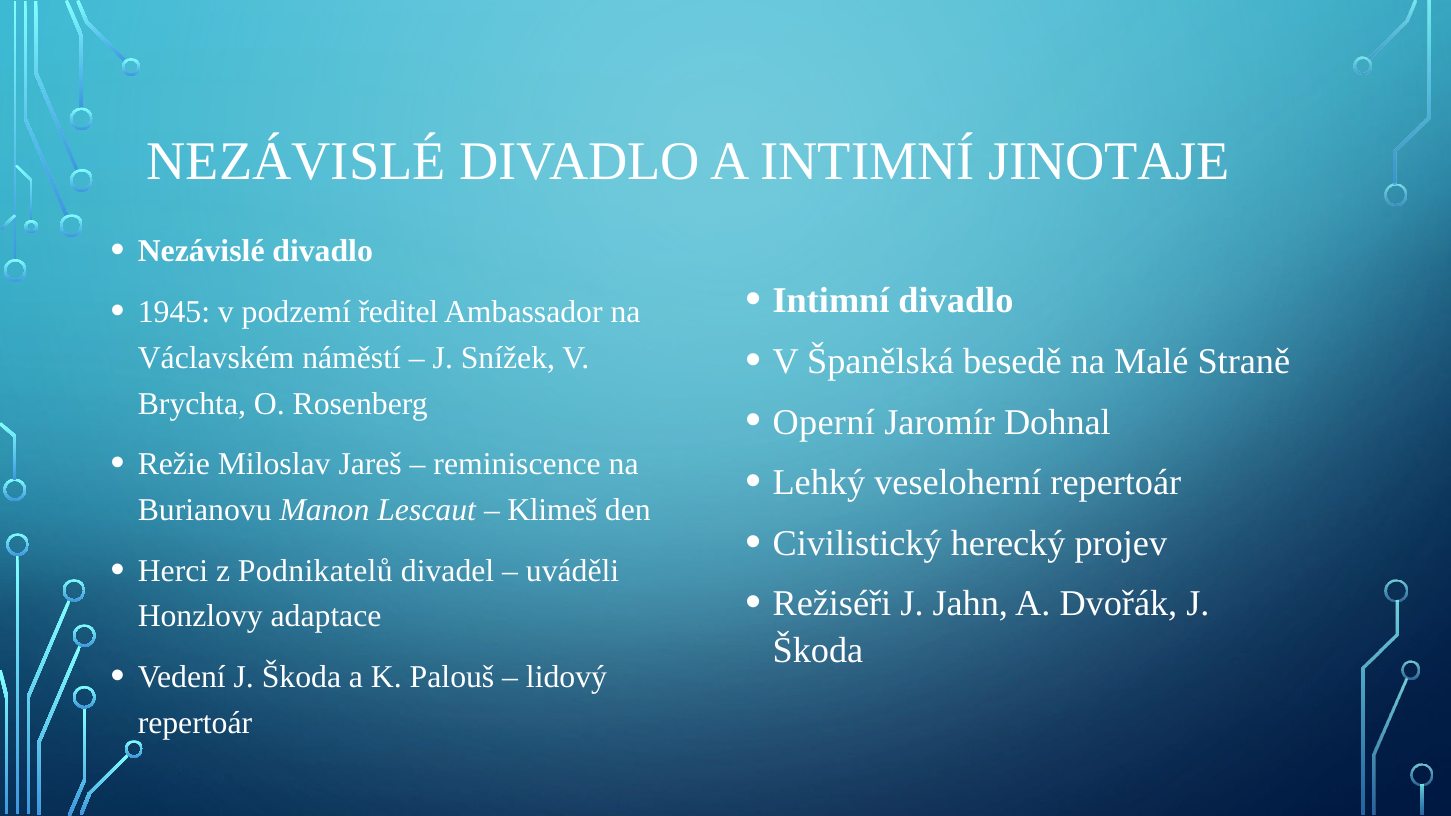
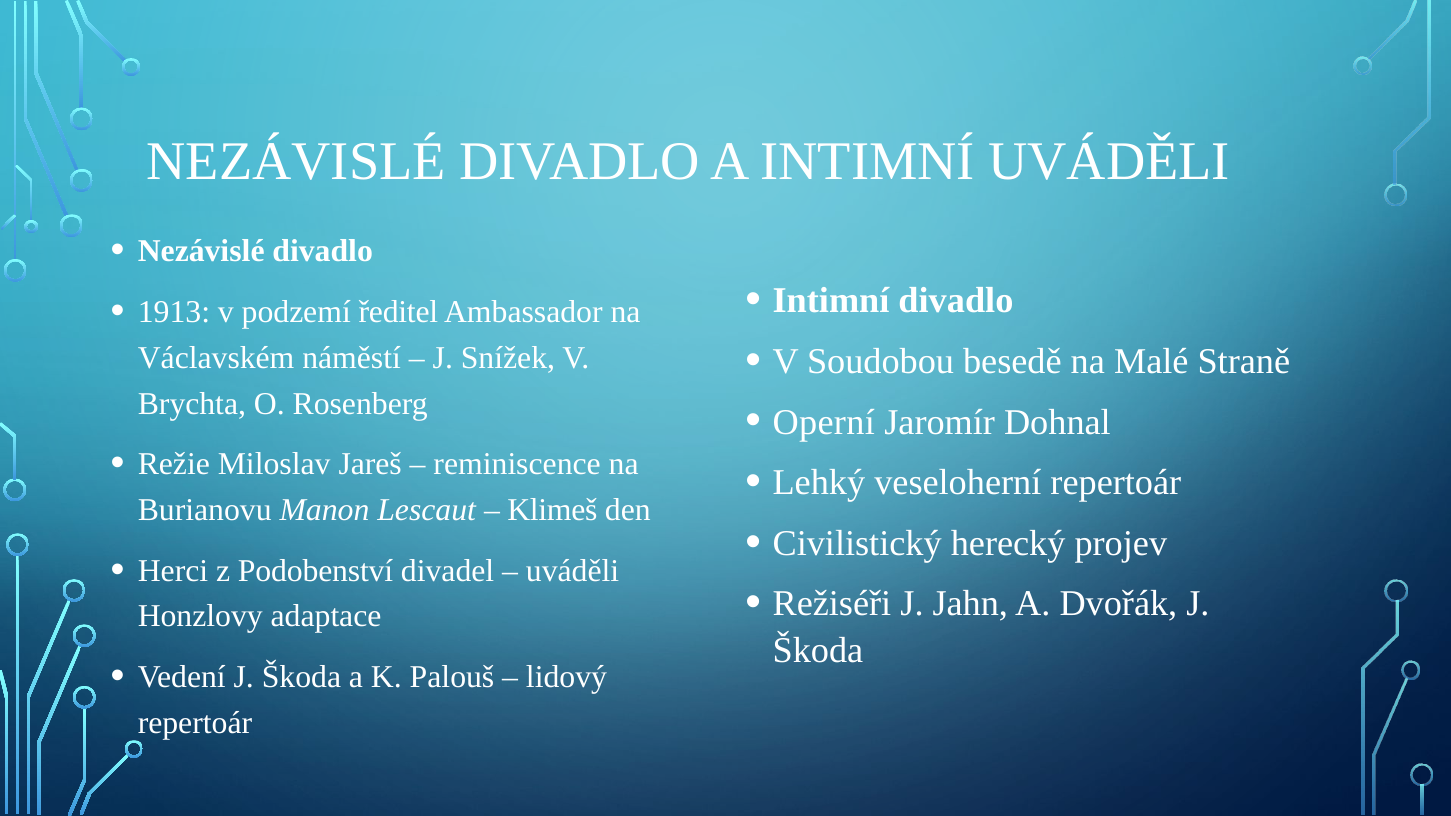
INTIMNÍ JINOTAJE: JINOTAJE -> UVÁDĚLI
1945: 1945 -> 1913
Španělská: Španělská -> Soudobou
Podnikatelů: Podnikatelů -> Podobenství
